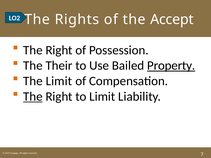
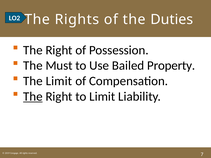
Accept: Accept -> Duties
Their: Their -> Must
Property underline: present -> none
